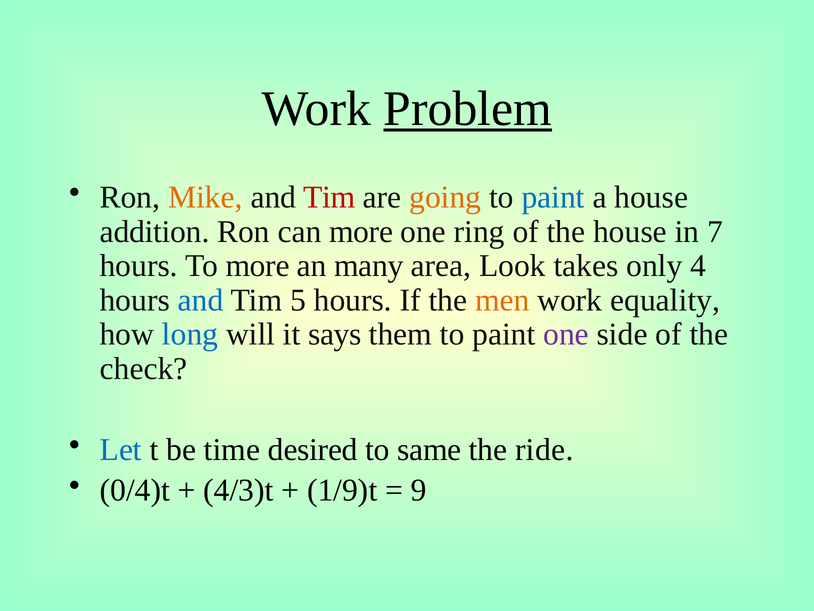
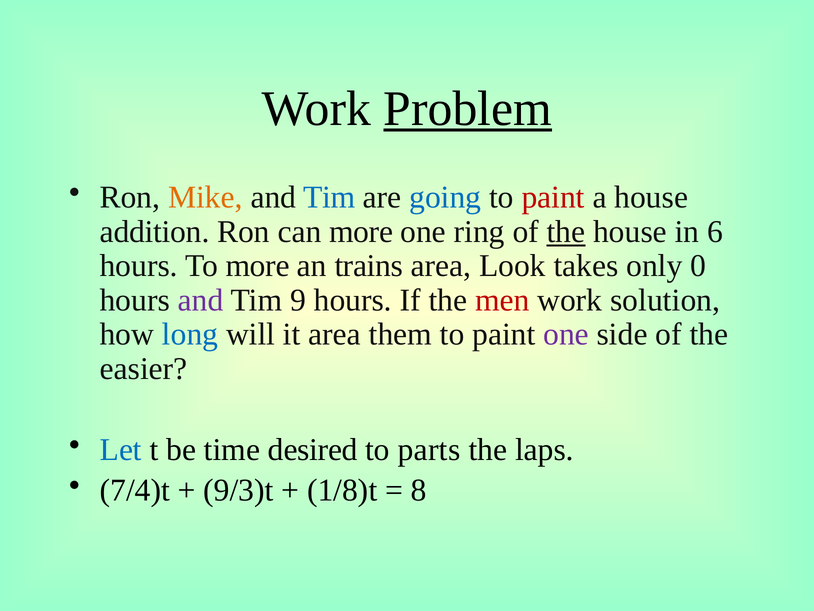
Tim at (329, 197) colour: red -> blue
going colour: orange -> blue
paint at (553, 197) colour: blue -> red
the at (566, 232) underline: none -> present
7: 7 -> 6
many: many -> trains
4: 4 -> 0
and at (201, 300) colour: blue -> purple
5: 5 -> 9
men colour: orange -> red
equality: equality -> solution
it says: says -> area
check: check -> easier
same: same -> parts
ride: ride -> laps
0/4)t: 0/4)t -> 7/4)t
4/3)t: 4/3)t -> 9/3)t
1/9)t: 1/9)t -> 1/8)t
9: 9 -> 8
